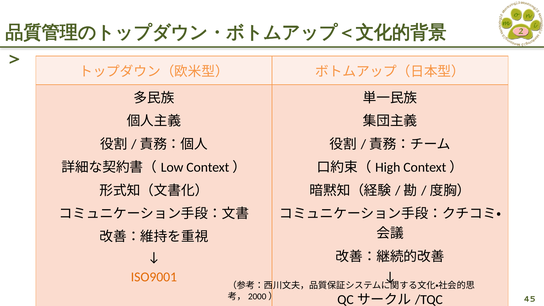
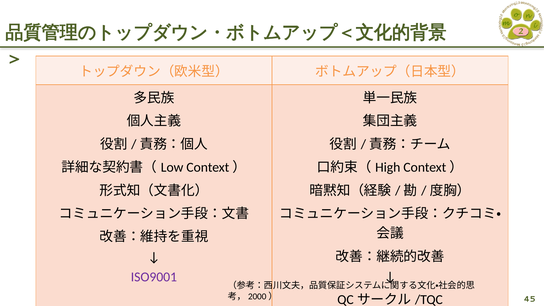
ISO9001 colour: orange -> purple
